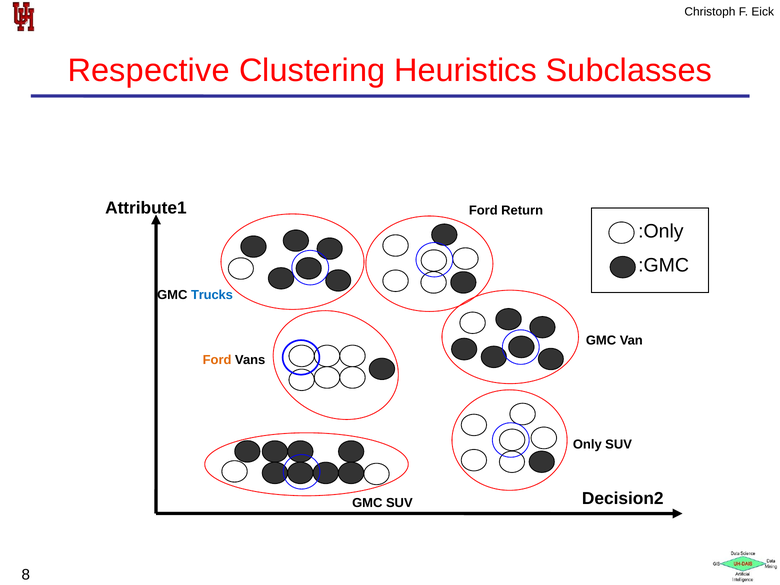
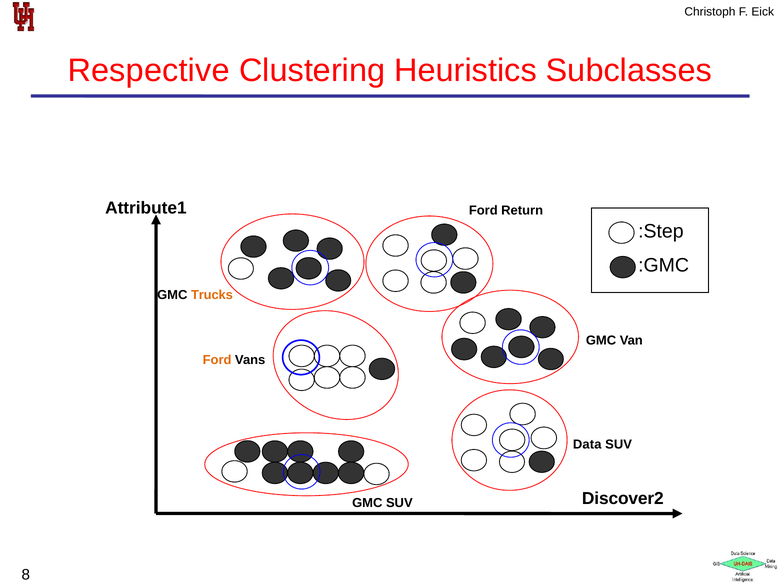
:Only: :Only -> :Step
Trucks colour: blue -> orange
Only: Only -> Data
Decision2: Decision2 -> Discover2
